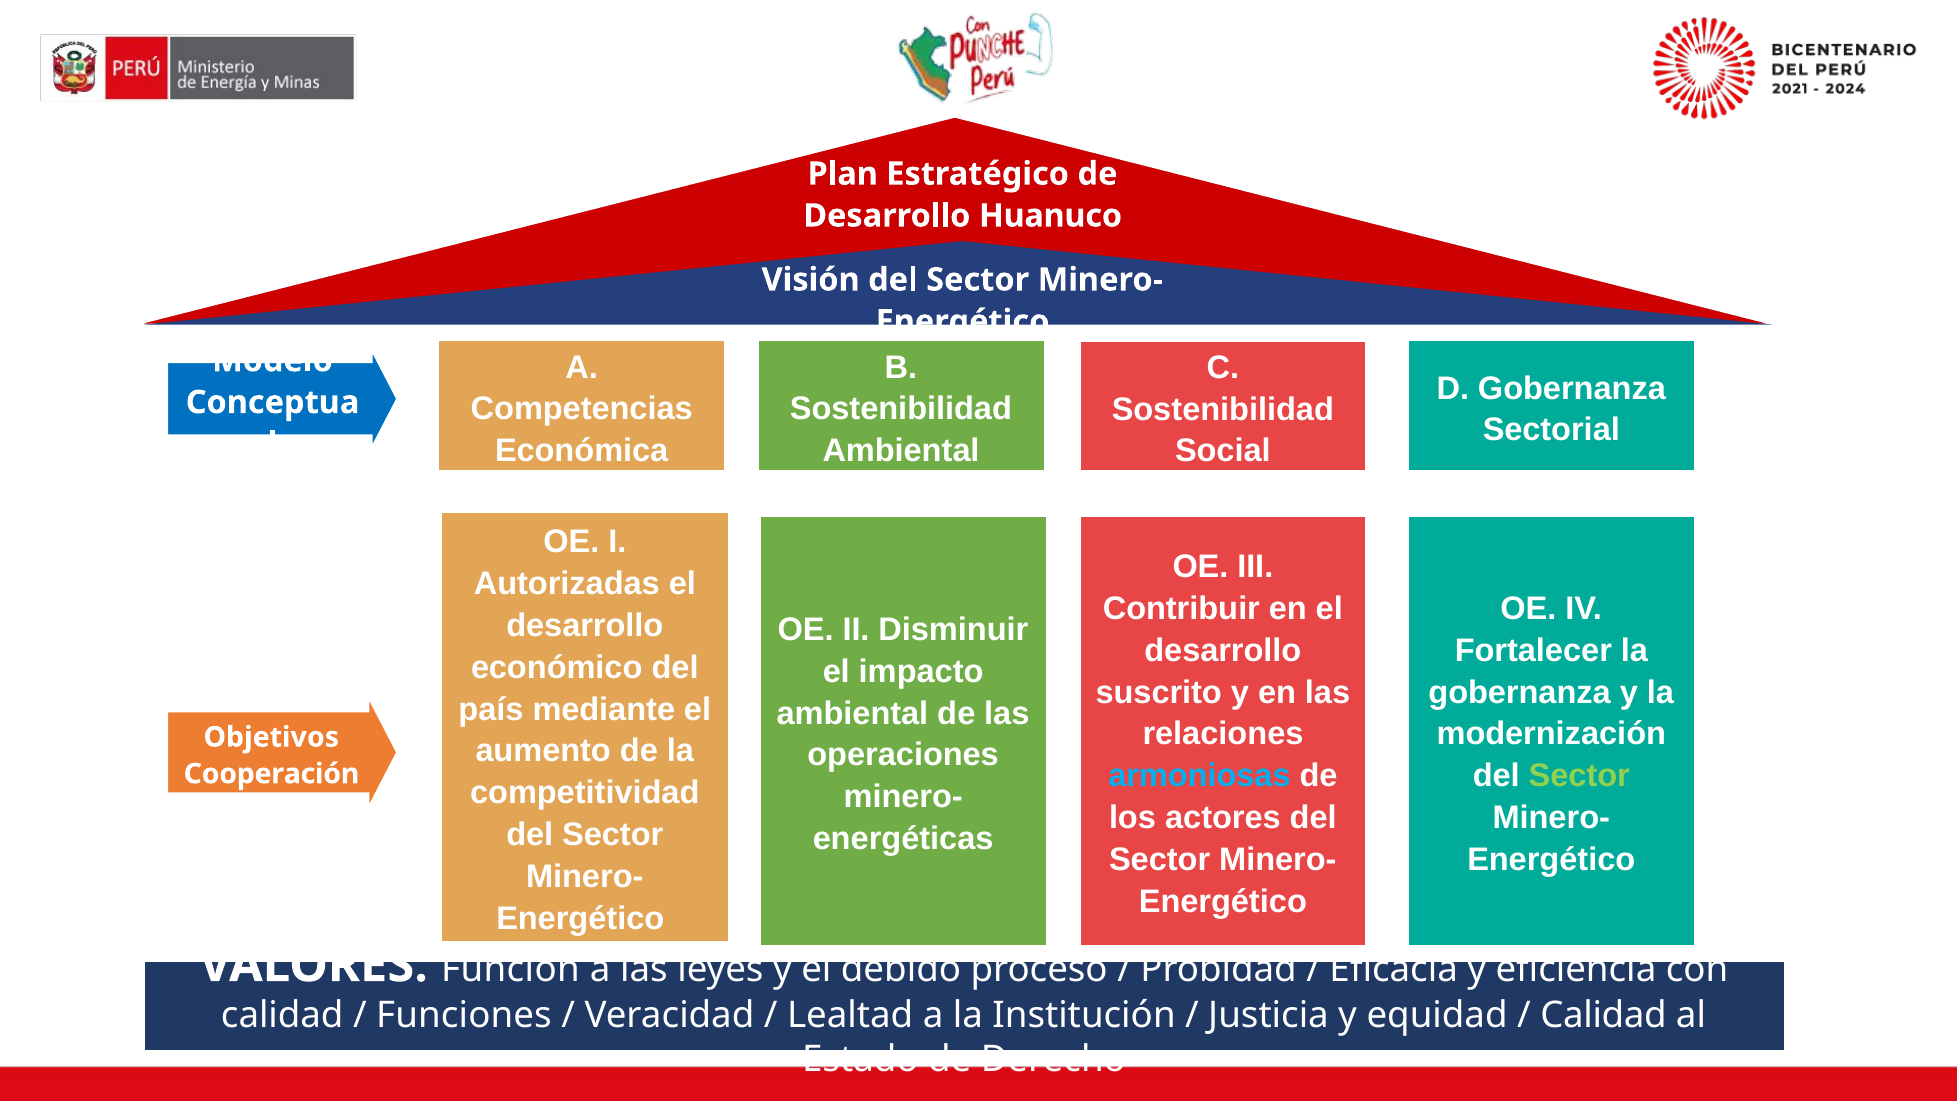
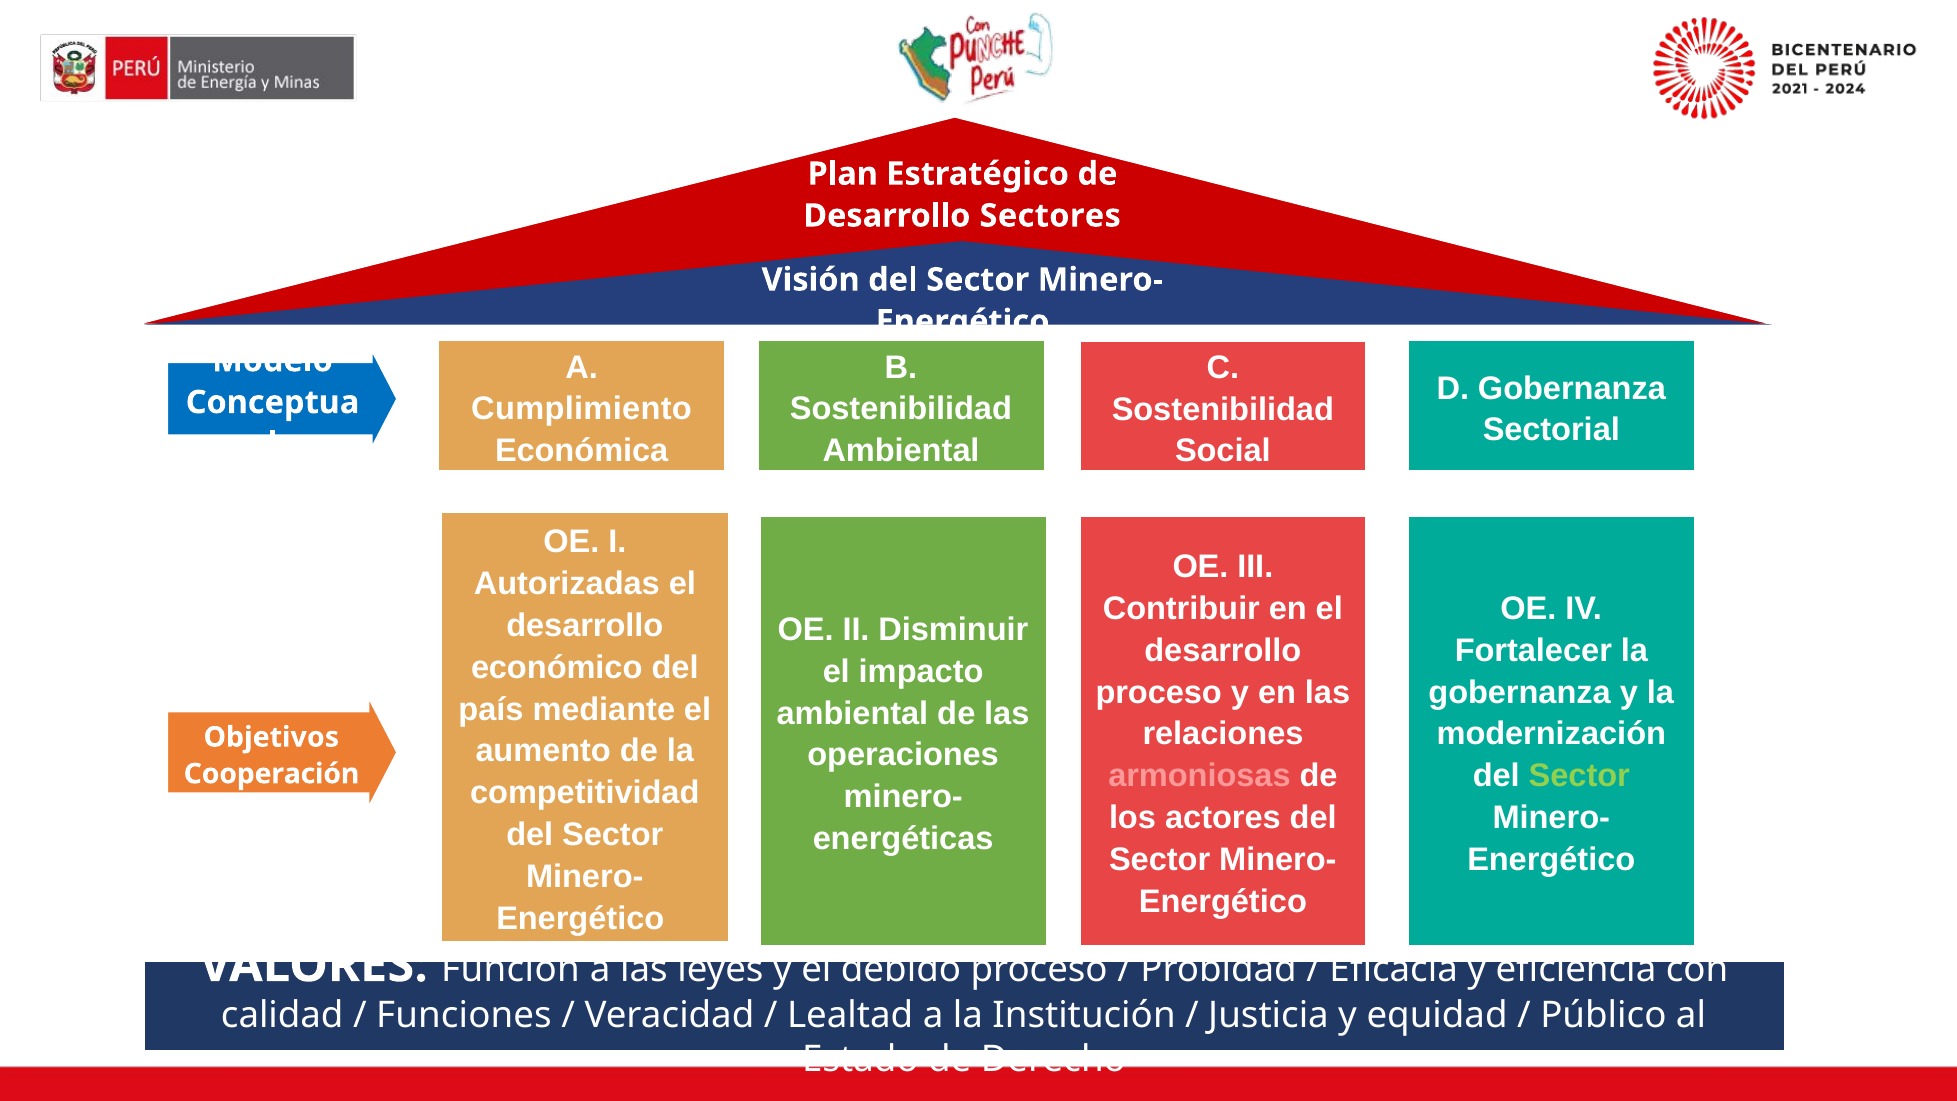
Huanuco: Huanuco -> Sectores
Competencias: Competencias -> Cumplimiento
suscrito at (1159, 692): suscrito -> proceso
armoniosas colour: light blue -> pink
Calidad at (1604, 1015): Calidad -> Público
